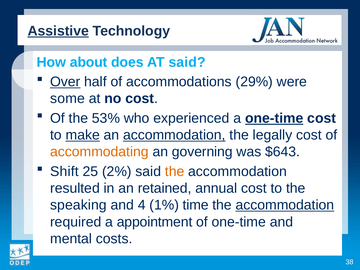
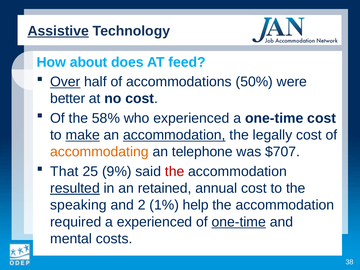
AT said: said -> feed
29%: 29% -> 50%
some: some -> better
53%: 53% -> 58%
one-time at (274, 118) underline: present -> none
governing: governing -> telephone
$643: $643 -> $707
Shift: Shift -> That
2%: 2% -> 9%
the at (175, 171) colour: orange -> red
resulted underline: none -> present
4: 4 -> 2
time: time -> help
accommodation at (285, 205) underline: present -> none
a appointment: appointment -> experienced
one-time at (239, 222) underline: none -> present
